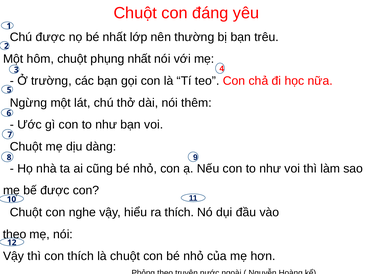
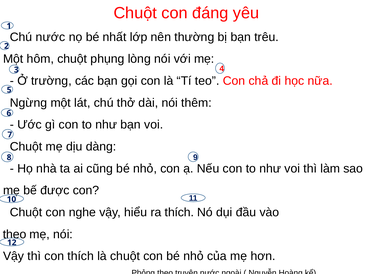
Chú được: được -> nước
phụng nhất: nhất -> lòng
